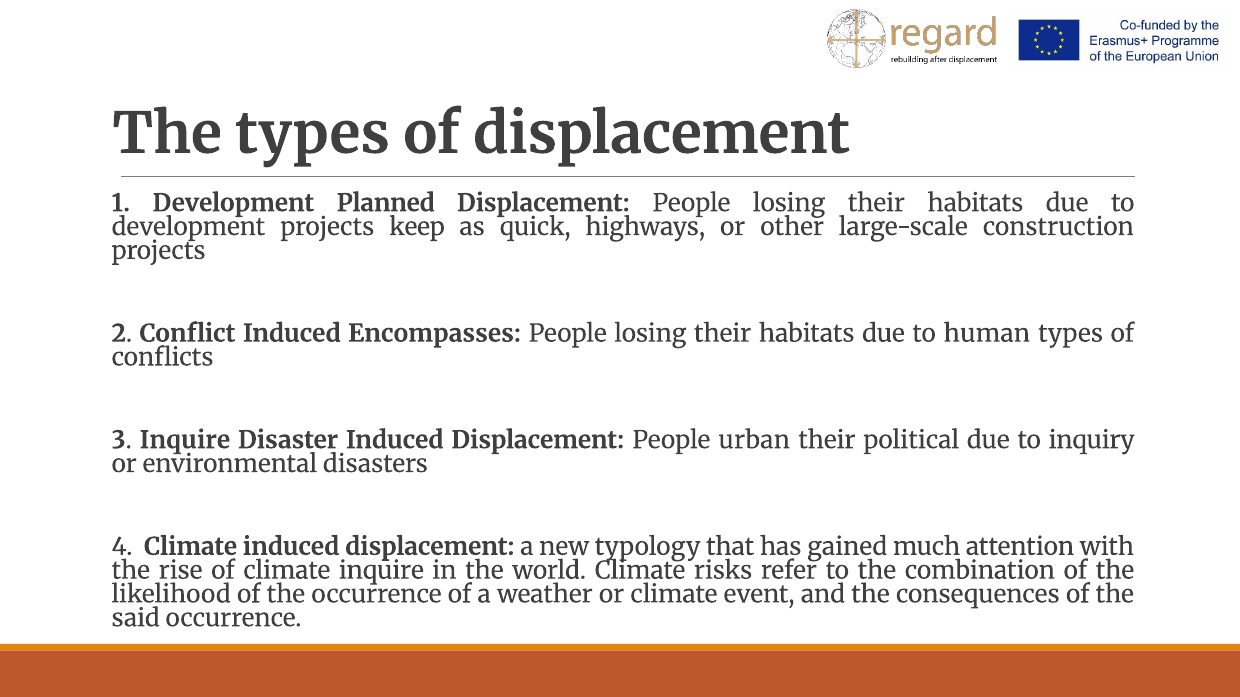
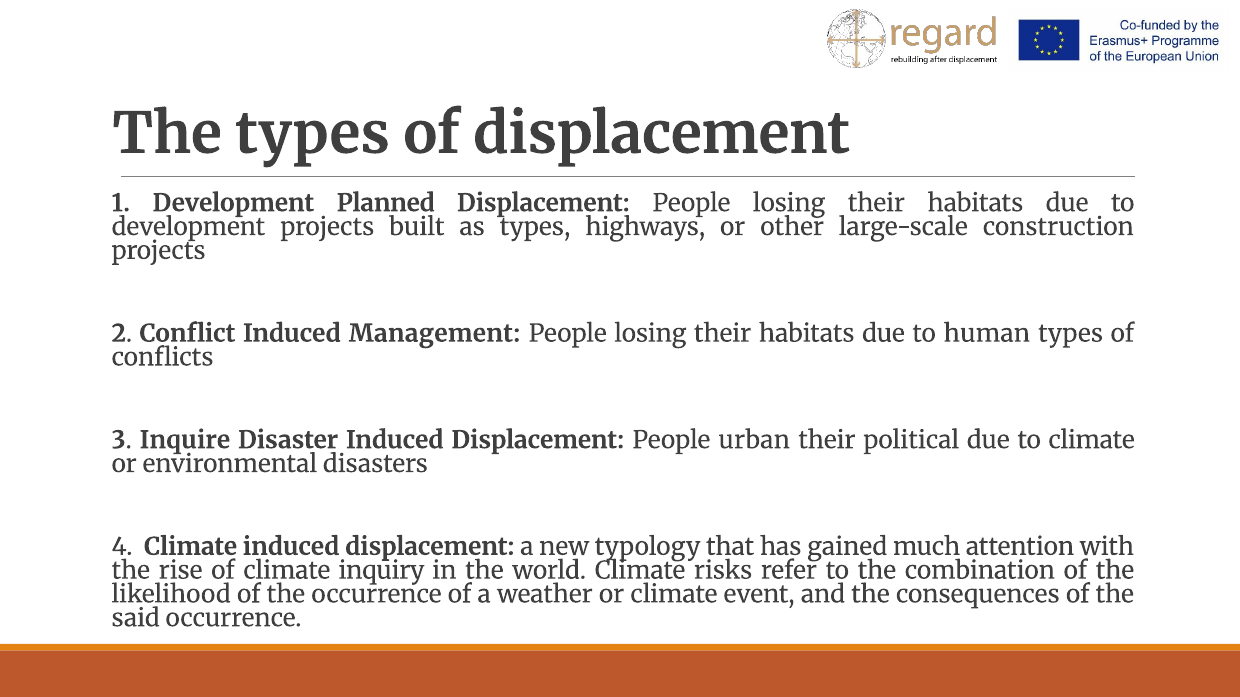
keep: keep -> built
as quick: quick -> types
Encompasses: Encompasses -> Management
to inquiry: inquiry -> climate
climate inquire: inquire -> inquiry
